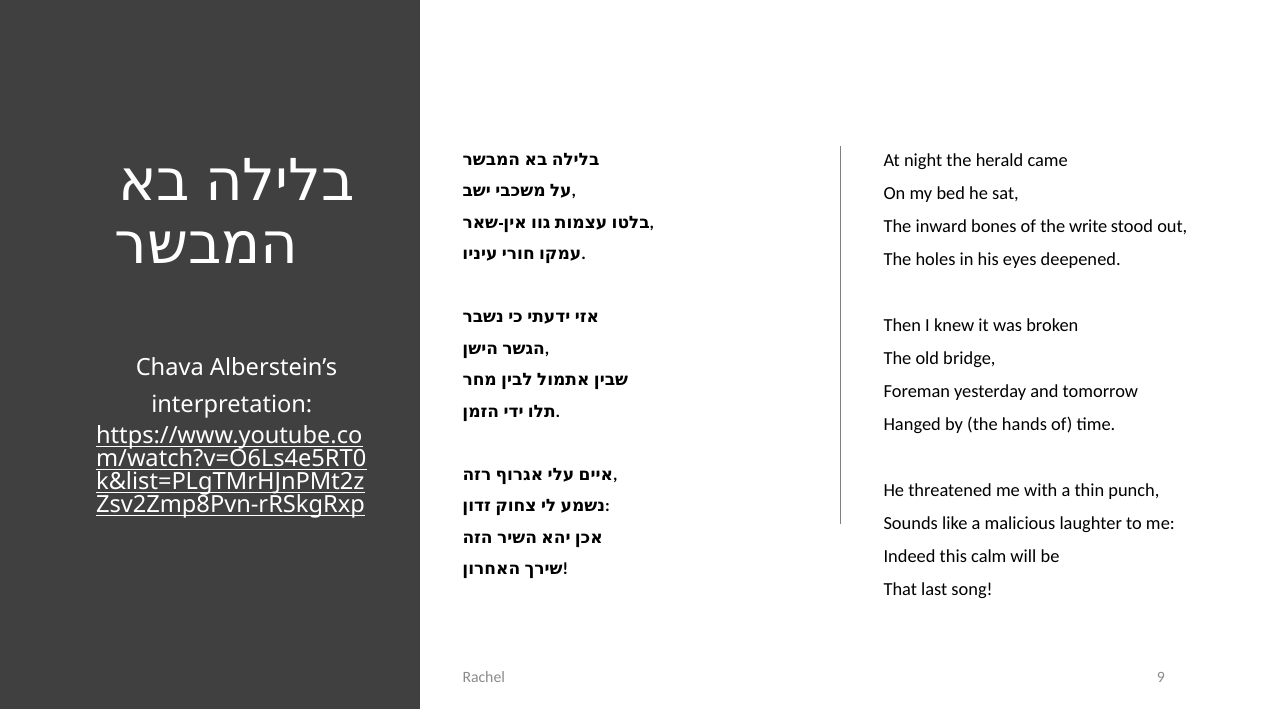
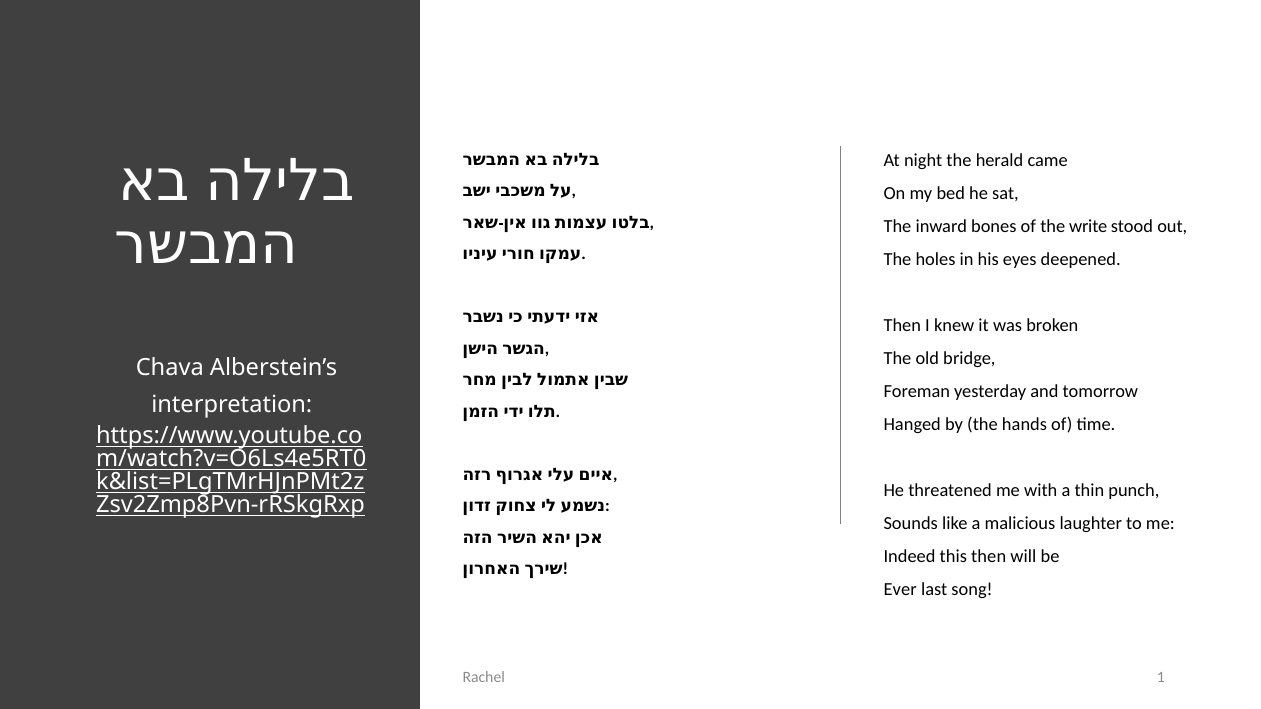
this calm: calm -> then
That: That -> Ever
9: 9 -> 1
